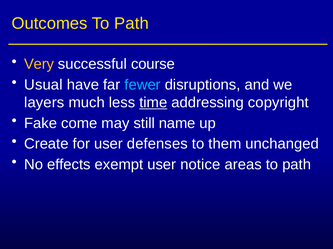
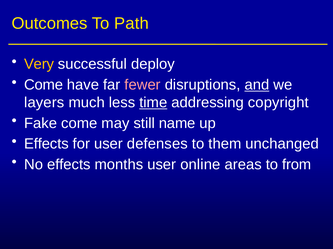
course: course -> deploy
Usual at (43, 85): Usual -> Come
fewer colour: light blue -> pink
and underline: none -> present
Create at (46, 144): Create -> Effects
exempt: exempt -> months
notice: notice -> online
areas to path: path -> from
